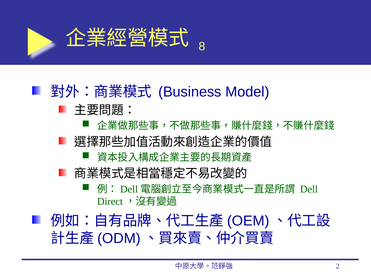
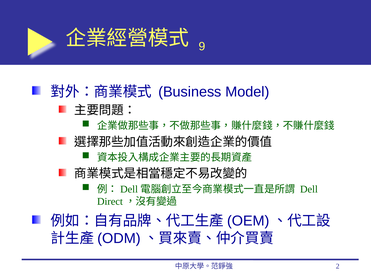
8: 8 -> 9
